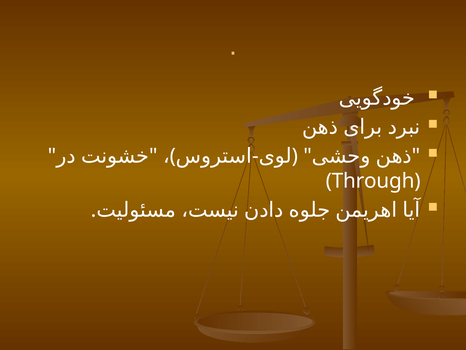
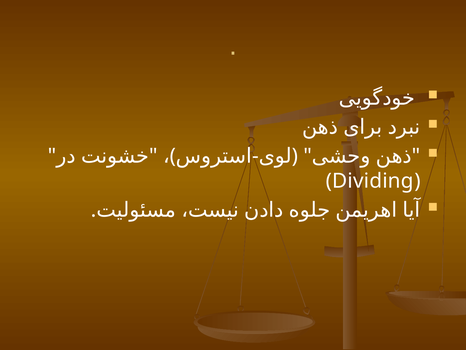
Through: Through -> Dividing
